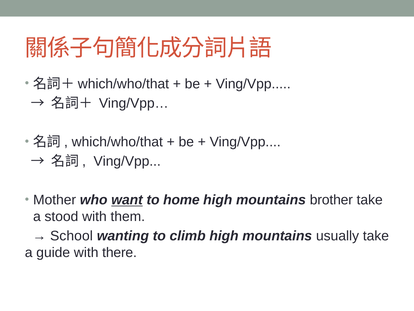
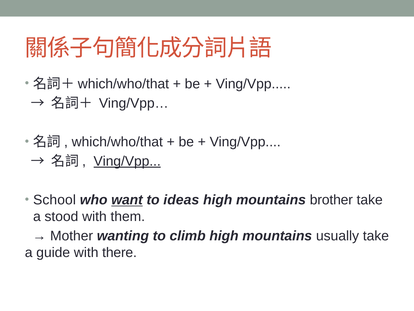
Ving/Vpp at (127, 161) underline: none -> present
Mother: Mother -> School
home: home -> ideas
School: School -> Mother
